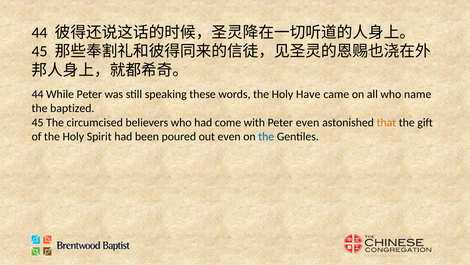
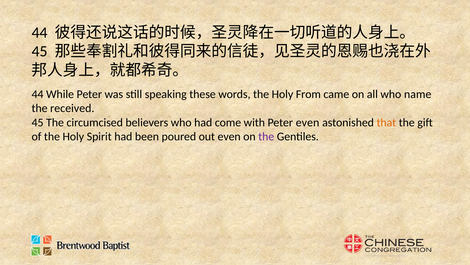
Have: Have -> From
baptized: baptized -> received
the at (266, 136) colour: blue -> purple
